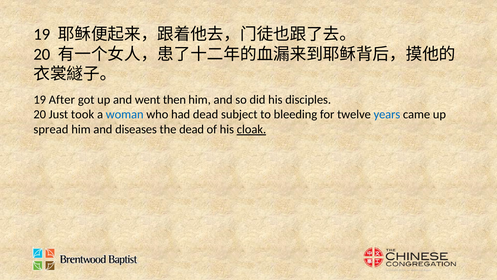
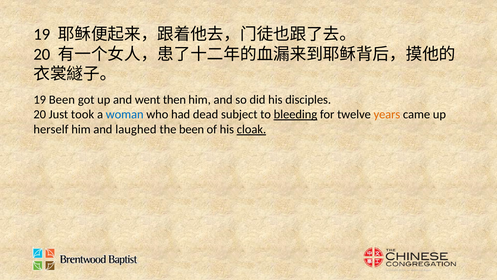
19 After: After -> Been
bleeding underline: none -> present
years colour: blue -> orange
spread: spread -> herself
diseases: diseases -> laughed
the dead: dead -> been
